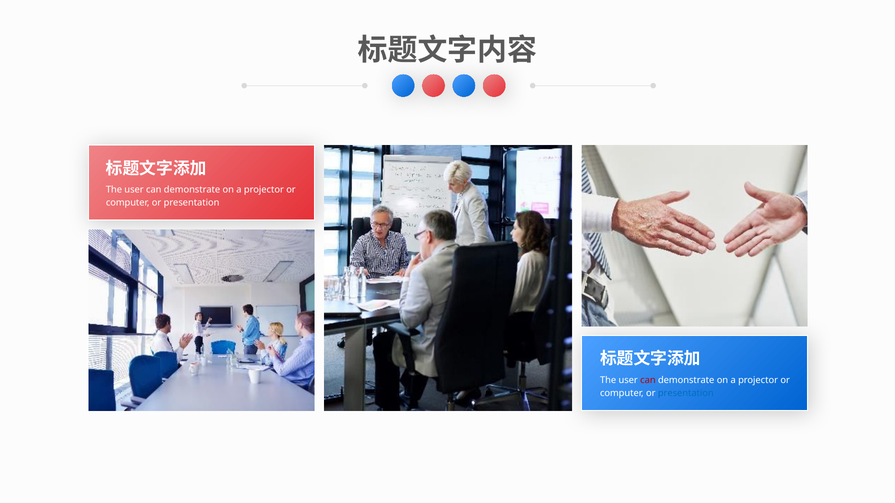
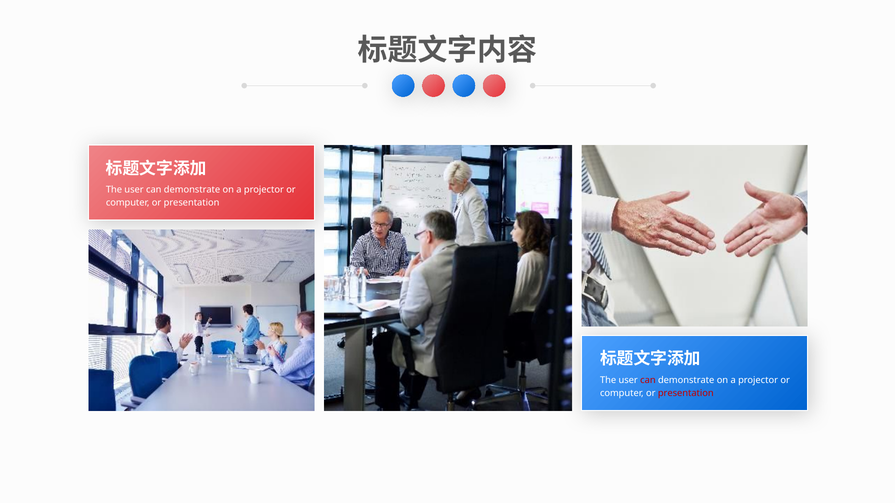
presentation at (686, 393) colour: blue -> red
